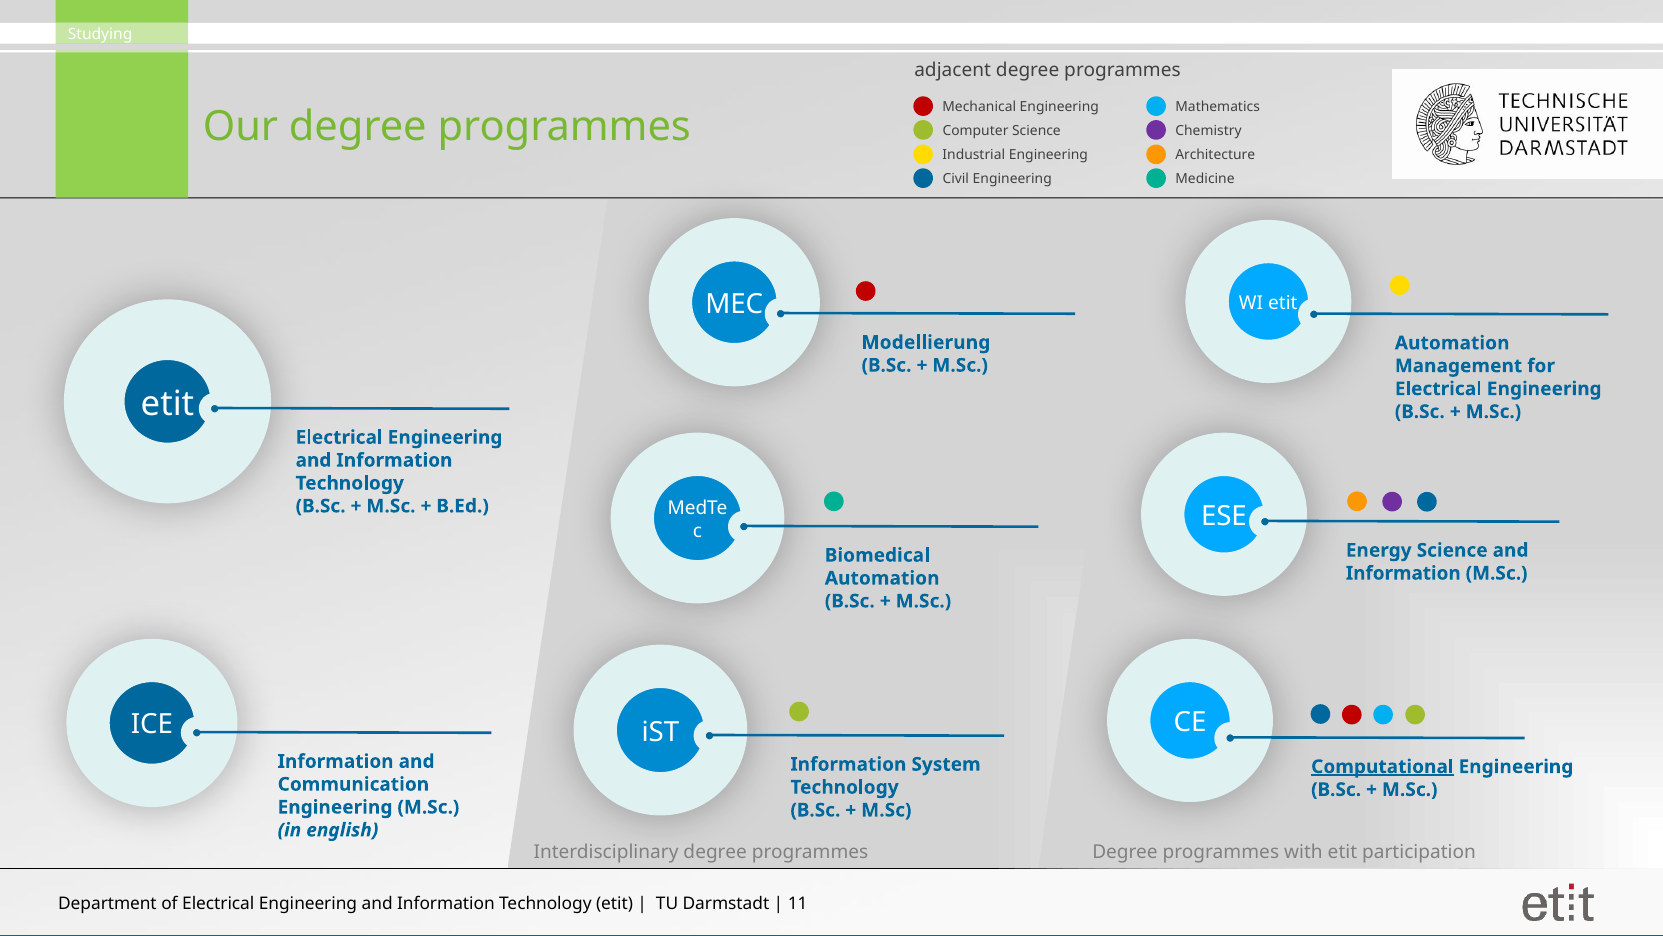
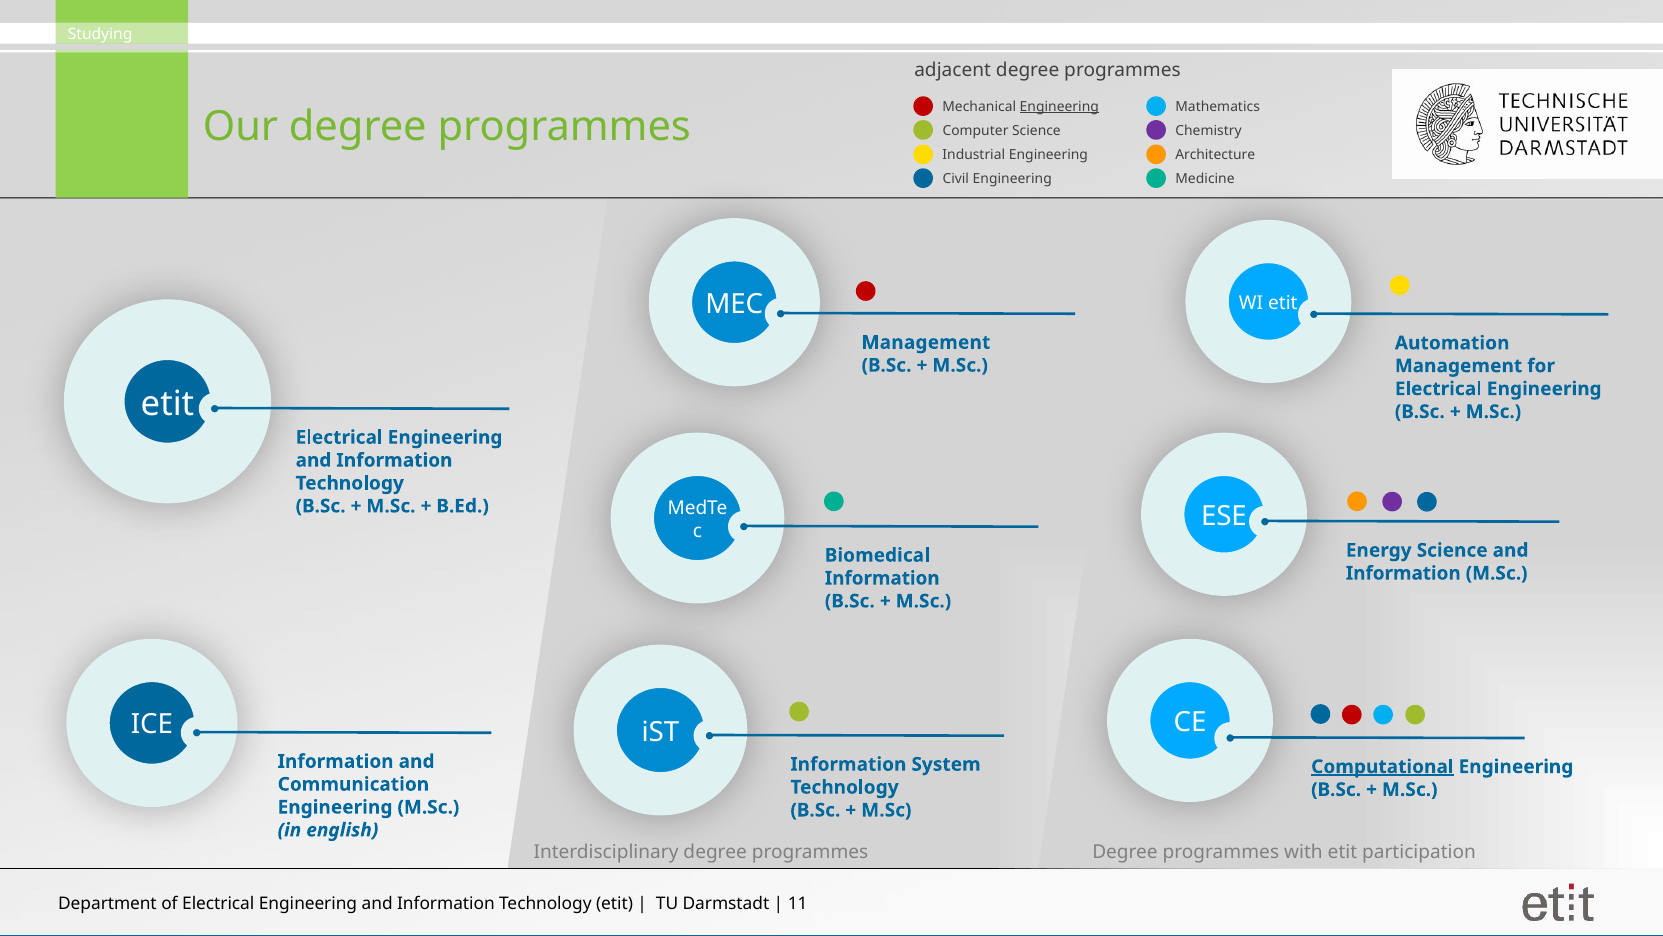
Engineering at (1059, 107) underline: none -> present
Modellierung at (926, 342): Modellierung -> Management
Automation at (882, 578): Automation -> Information
